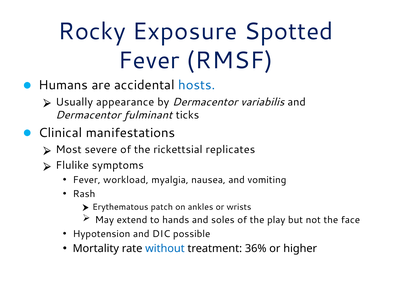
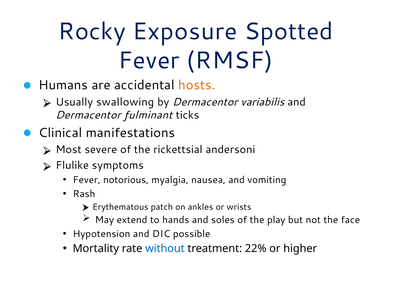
hosts colour: blue -> orange
appearance: appearance -> swallowing
replicates: replicates -> andersoni
workload: workload -> notorious
36%: 36% -> 22%
